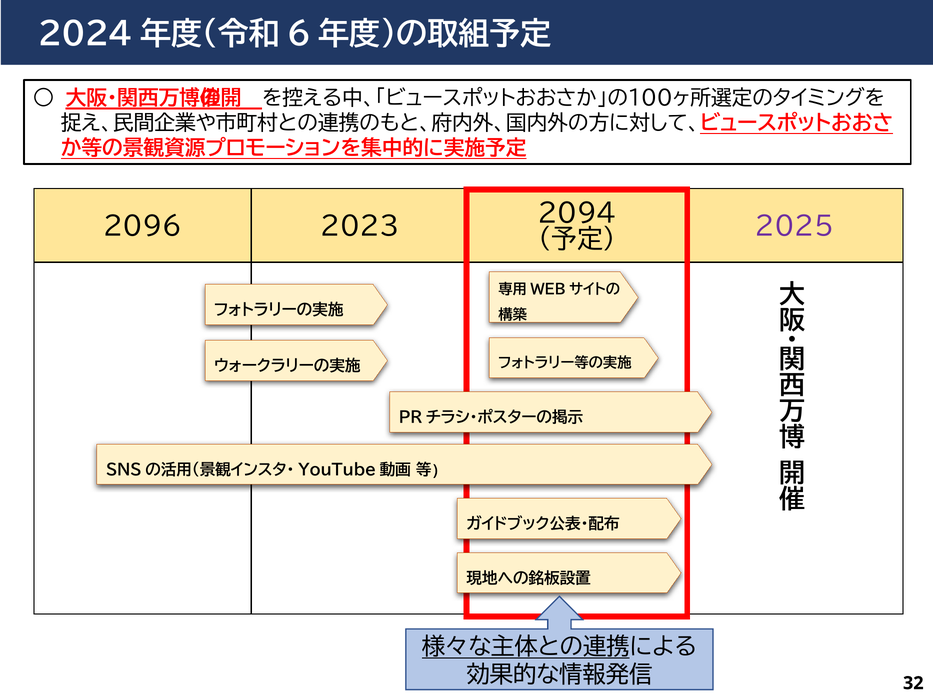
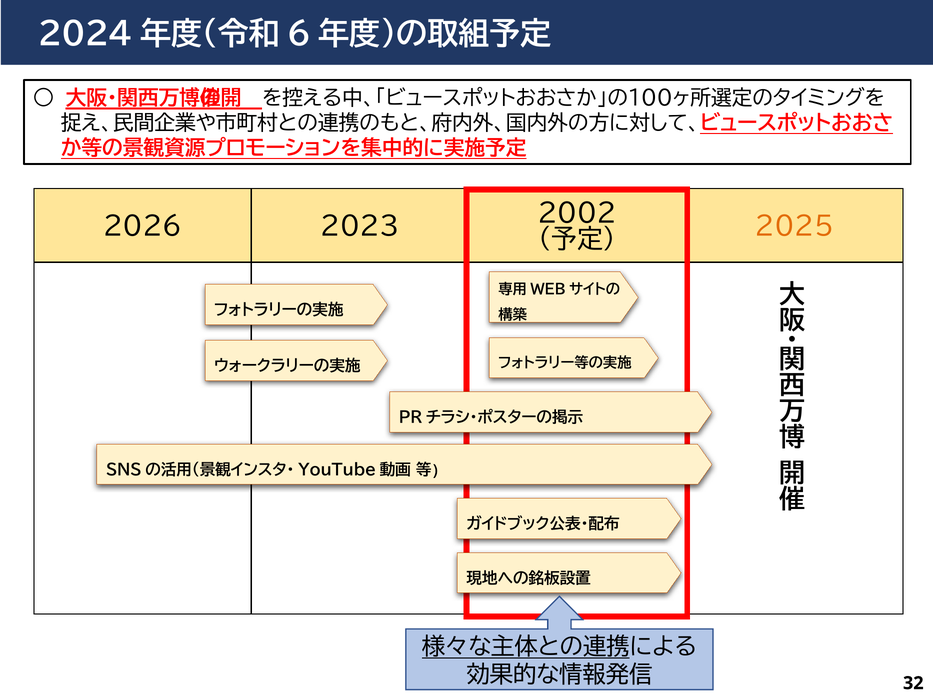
2096: 2096 -> 2026
2094: 2094 -> 2002
2025 colour: purple -> orange
